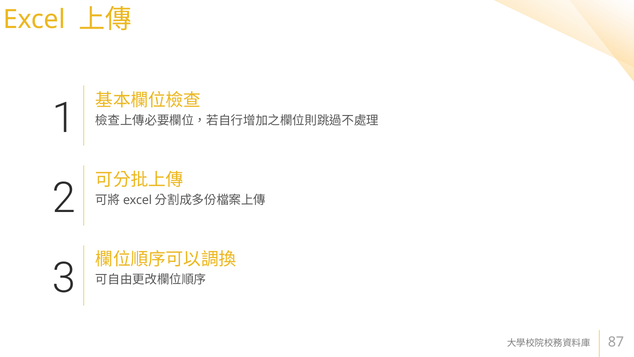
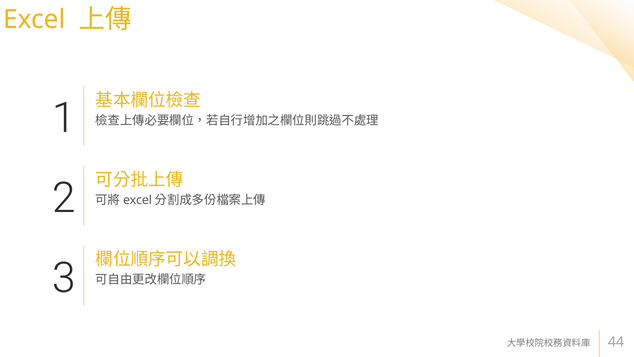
87: 87 -> 44
